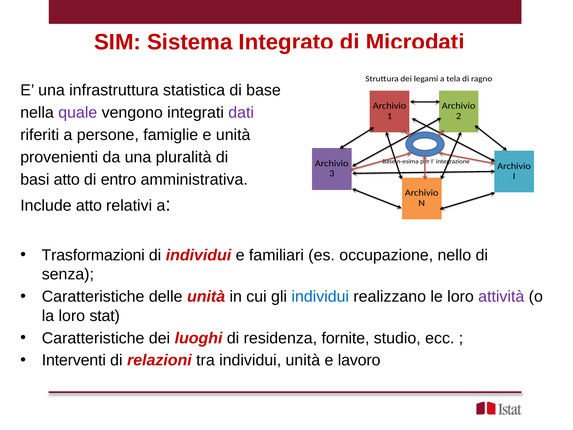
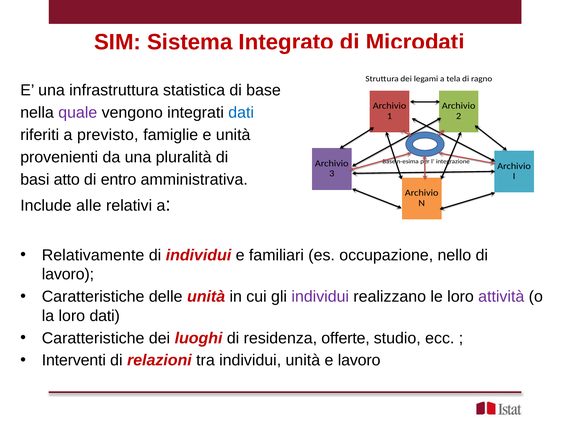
dati at (241, 112) colour: purple -> blue
persone: persone -> previsto
Include atto: atto -> alle
Trasformazioni: Trasformazioni -> Relativamente
senza at (68, 274): senza -> lavoro
individui at (320, 296) colour: blue -> purple
loro stat: stat -> dati
fornite: fornite -> offerte
